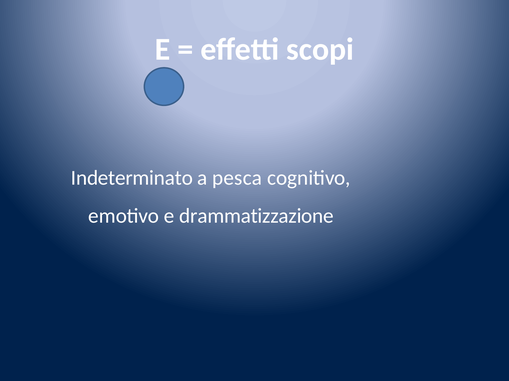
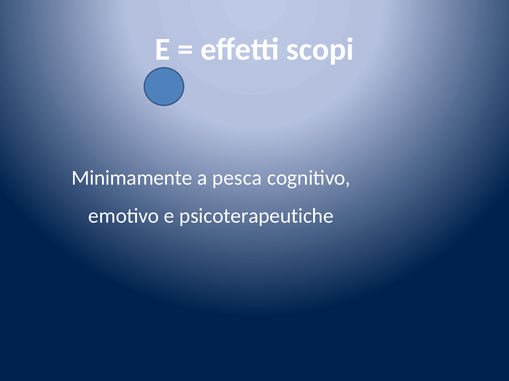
Indeterminato: Indeterminato -> Minimamente
drammatizzazione: drammatizzazione -> psicoterapeutiche
